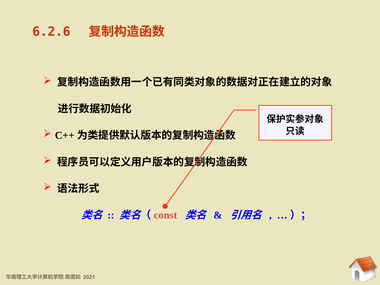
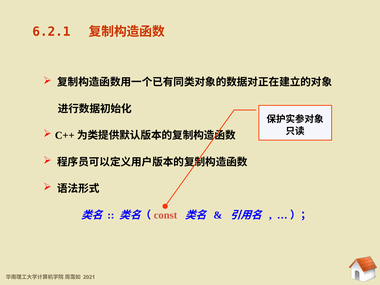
6.2.6: 6.2.6 -> 6.2.1
